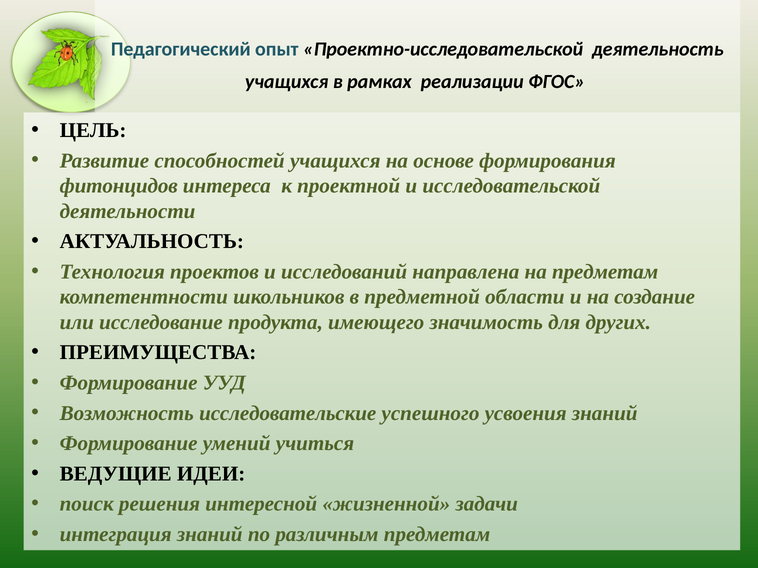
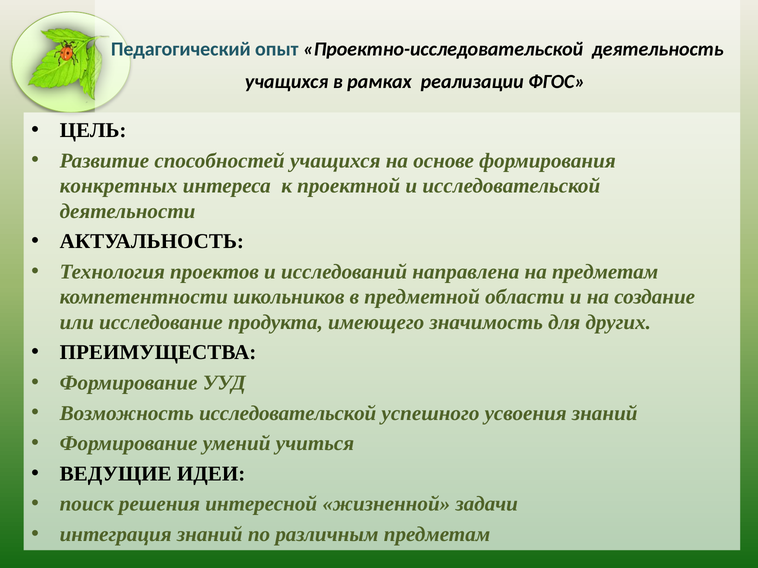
фитонцидов: фитонцидов -> конкретных
Возможность исследовательские: исследовательские -> исследовательской
